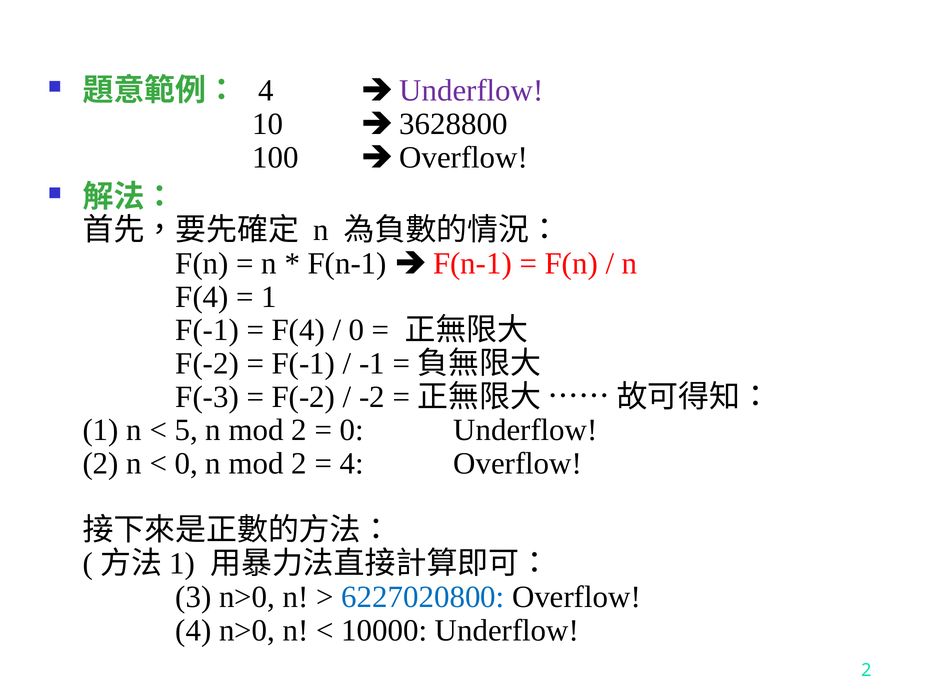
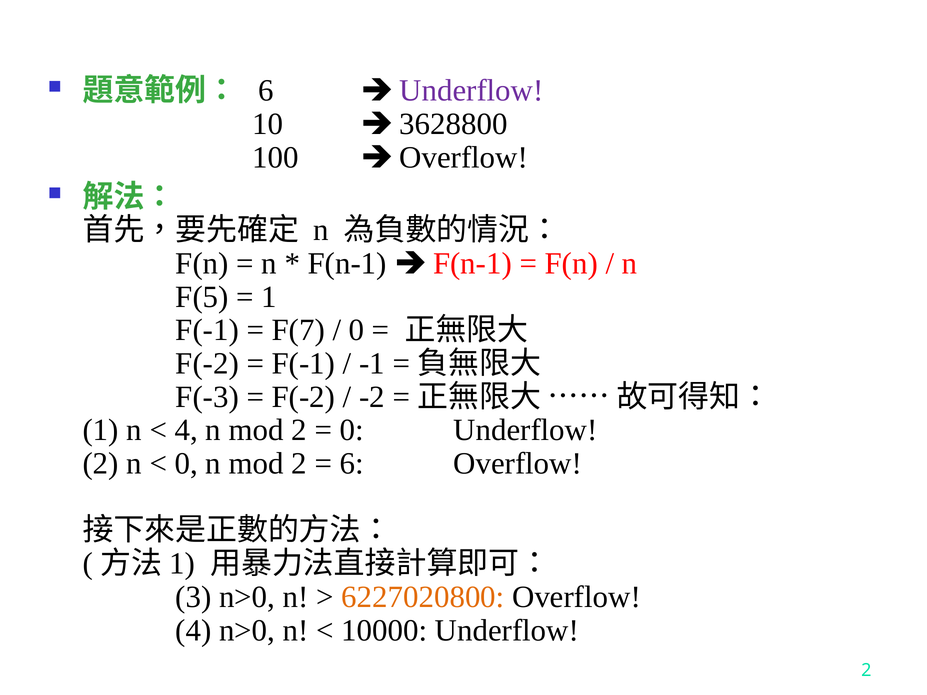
4 at (266, 91): 4 -> 6
F(4 at (202, 297): F(4 -> F(5
F(4 at (298, 330): F(4 -> F(7
5 at (186, 430): 5 -> 4
4 at (352, 464): 4 -> 6
6227020800 colour: blue -> orange
